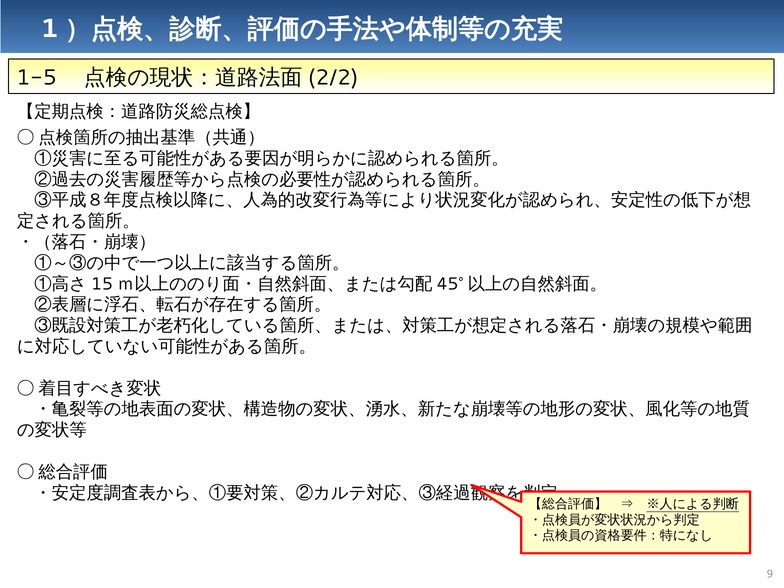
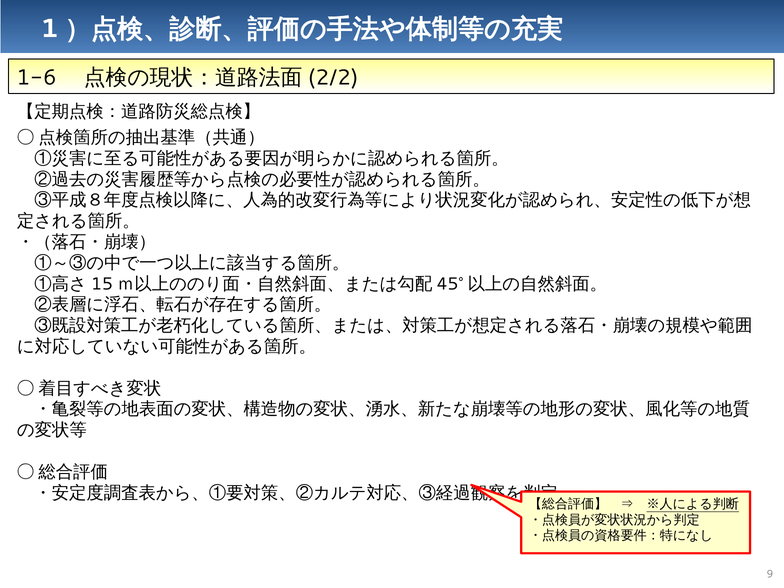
1-5: 1-5 -> 1-6
